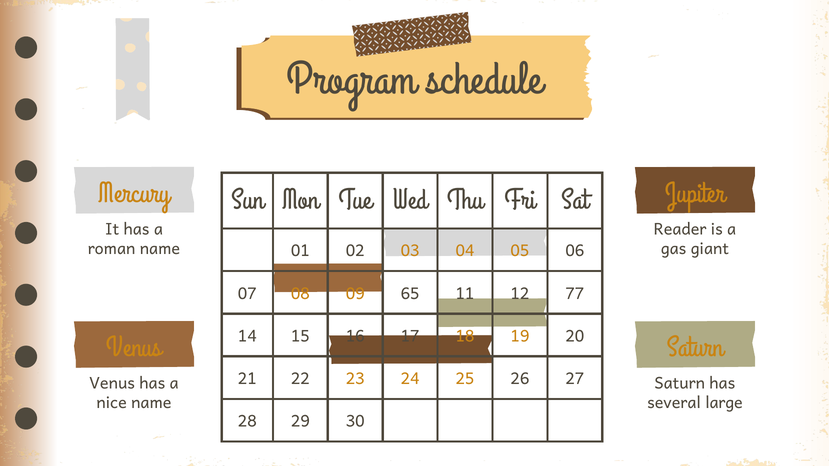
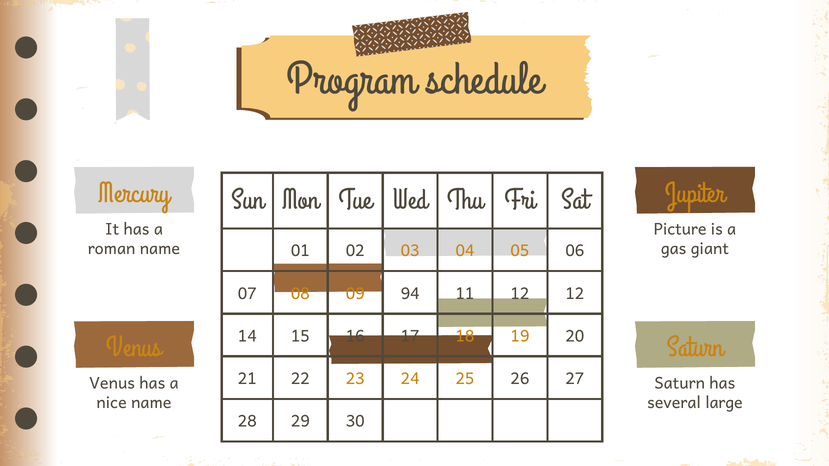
Reader: Reader -> Picture
65: 65 -> 94
12 77: 77 -> 12
